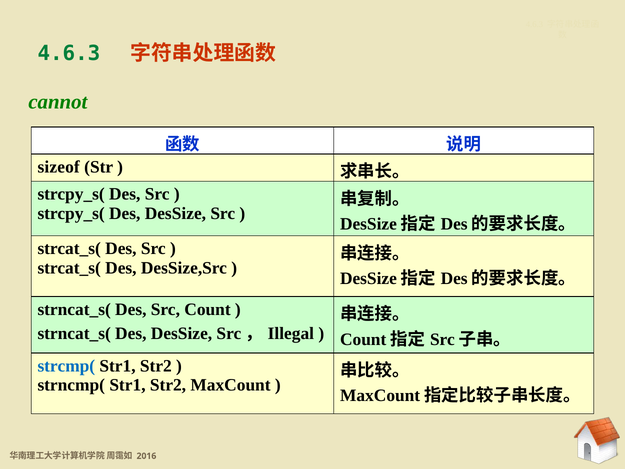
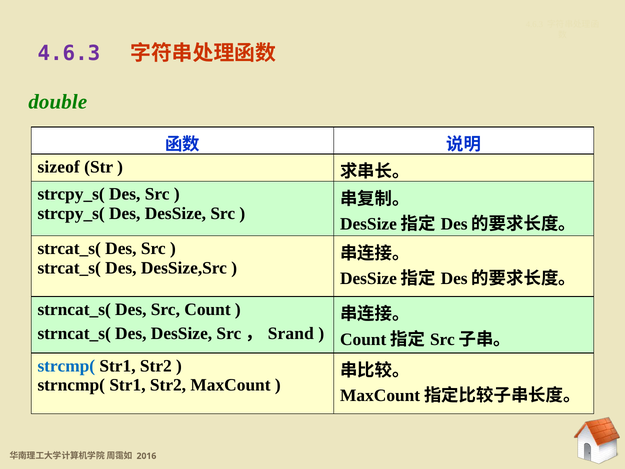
4.6.3 at (69, 54) colour: green -> purple
cannot: cannot -> double
Illegal: Illegal -> Srand
